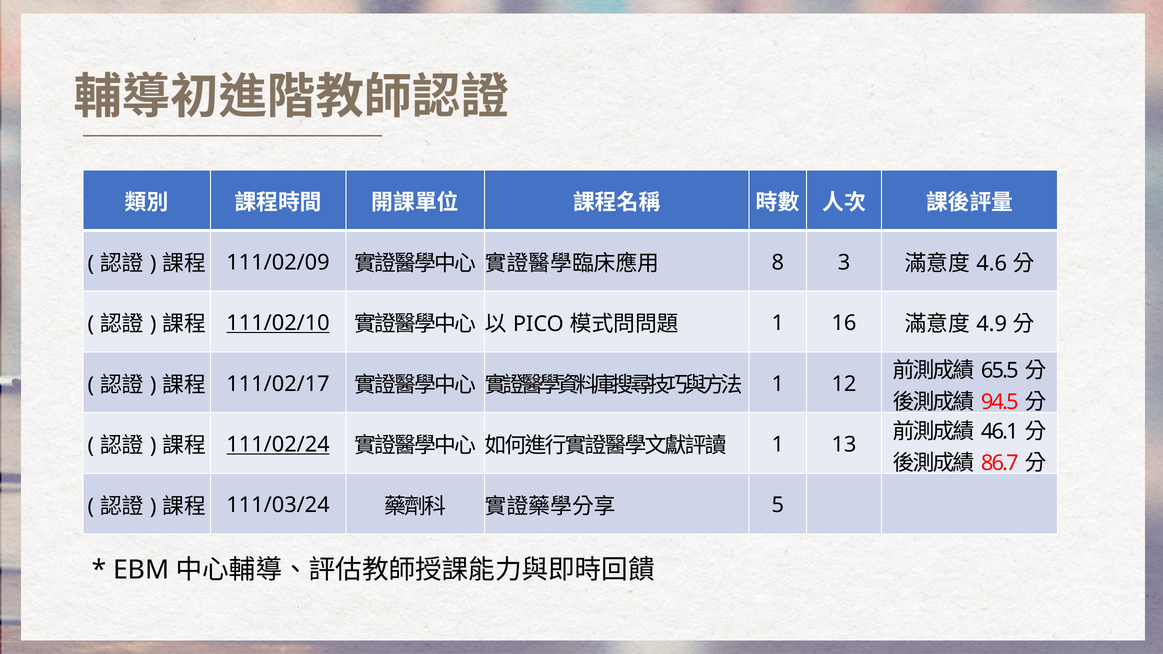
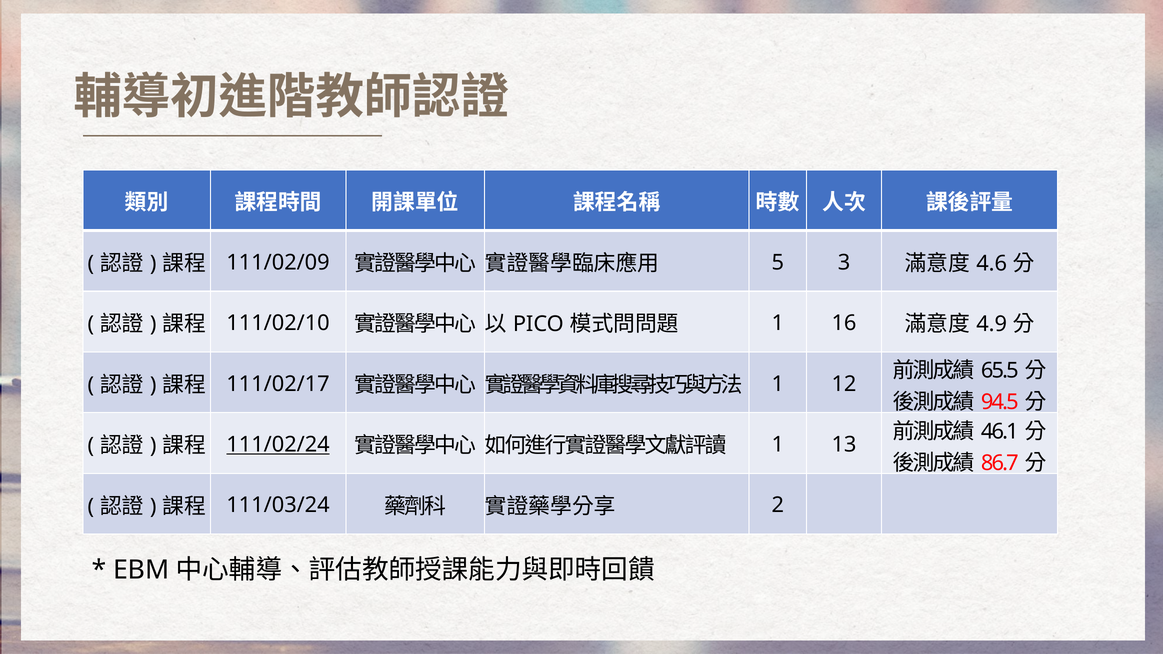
8: 8 -> 5
111/02/10 underline: present -> none
5: 5 -> 2
